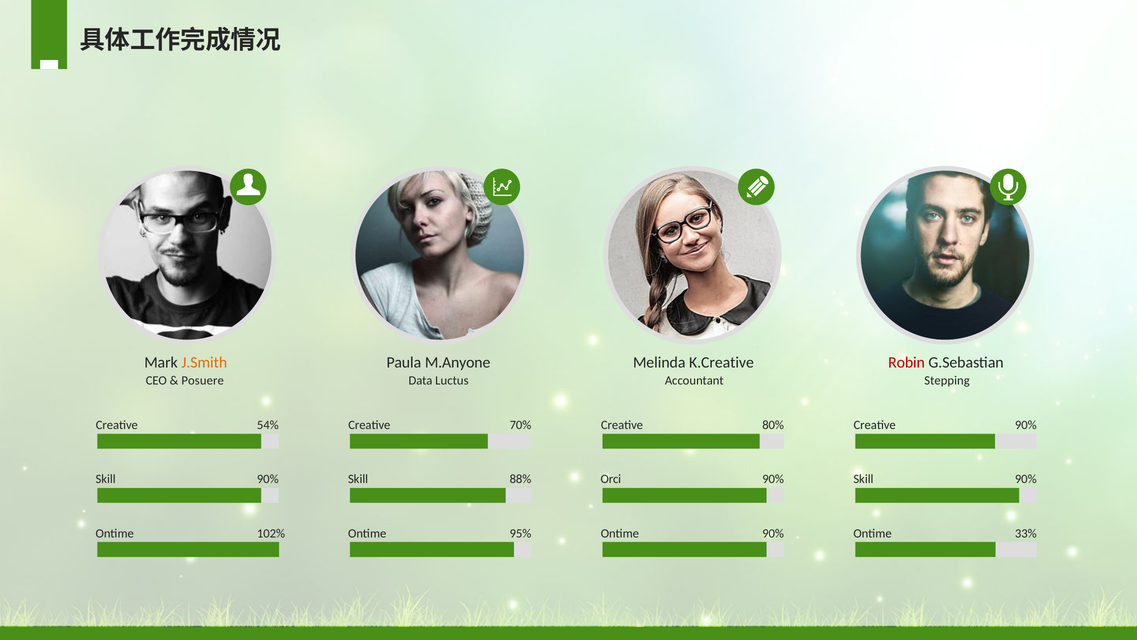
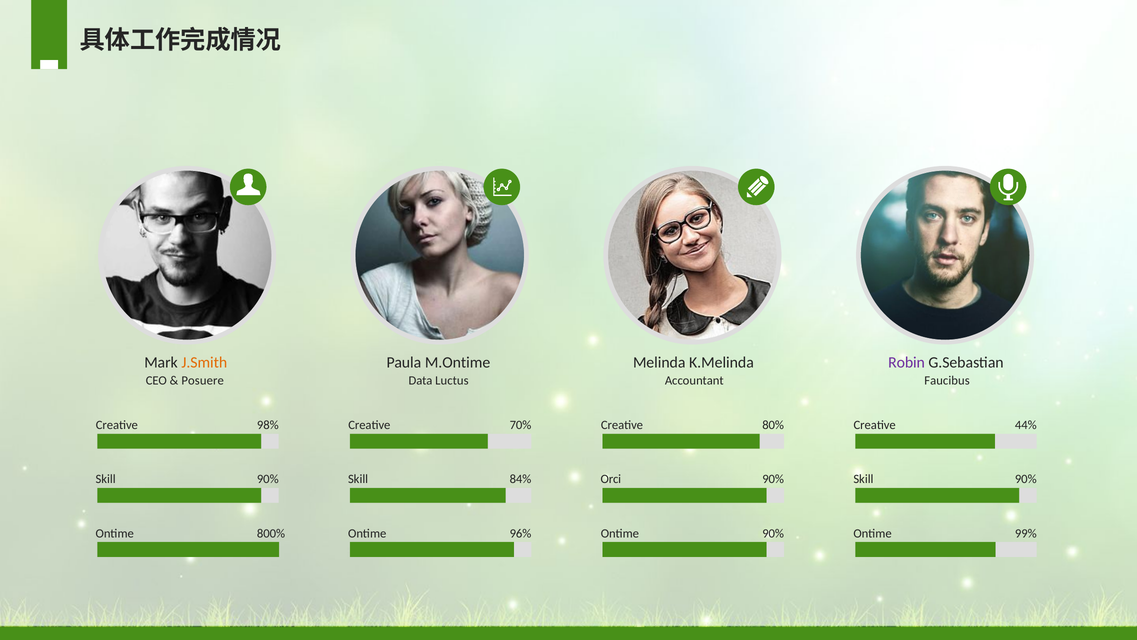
M.Anyone: M.Anyone -> M.Ontime
K.Creative: K.Creative -> K.Melinda
Robin colour: red -> purple
Stepping: Stepping -> Faucibus
54%: 54% -> 98%
Creative 90%: 90% -> 44%
88%: 88% -> 84%
102%: 102% -> 800%
95%: 95% -> 96%
33%: 33% -> 99%
